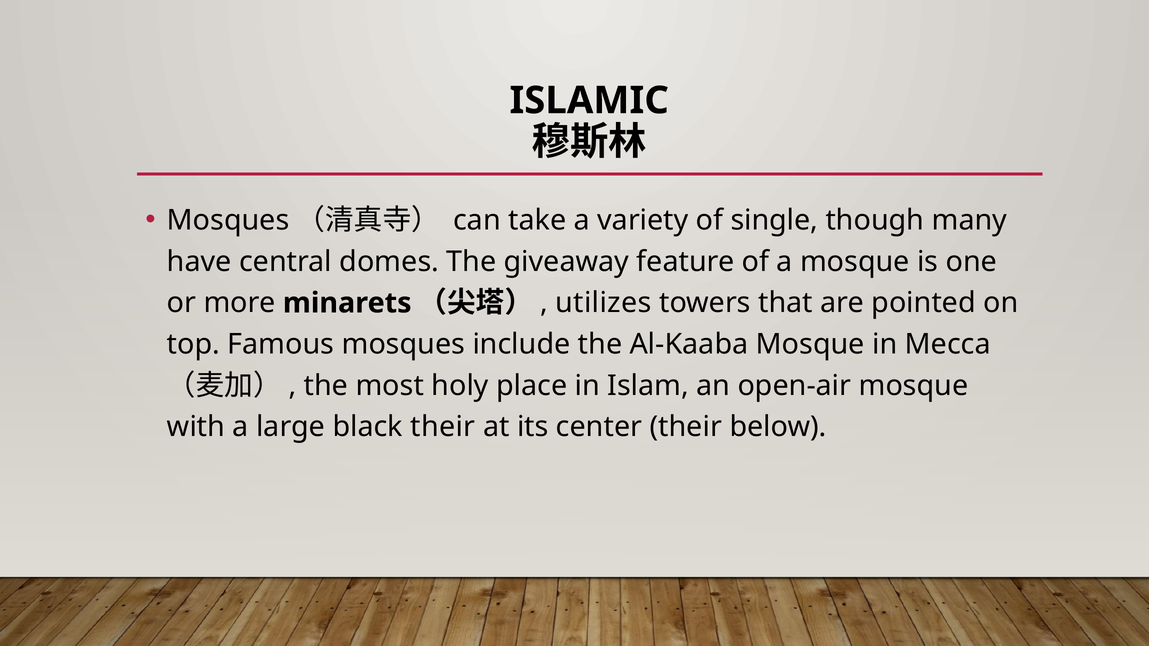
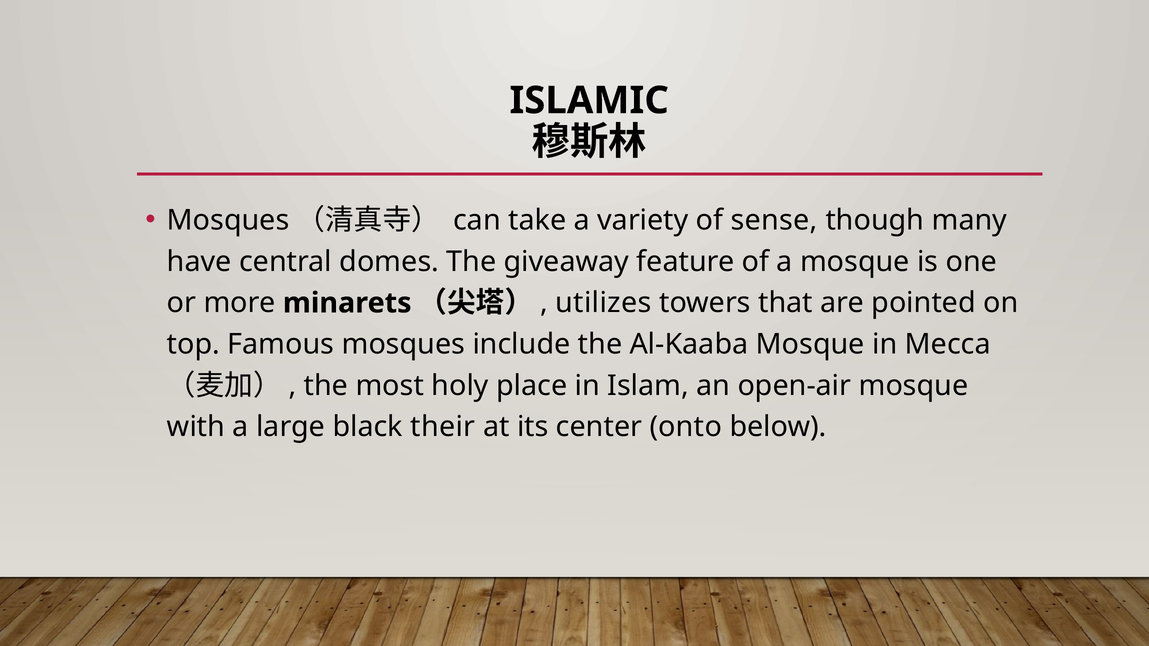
single: single -> sense
center their: their -> onto
